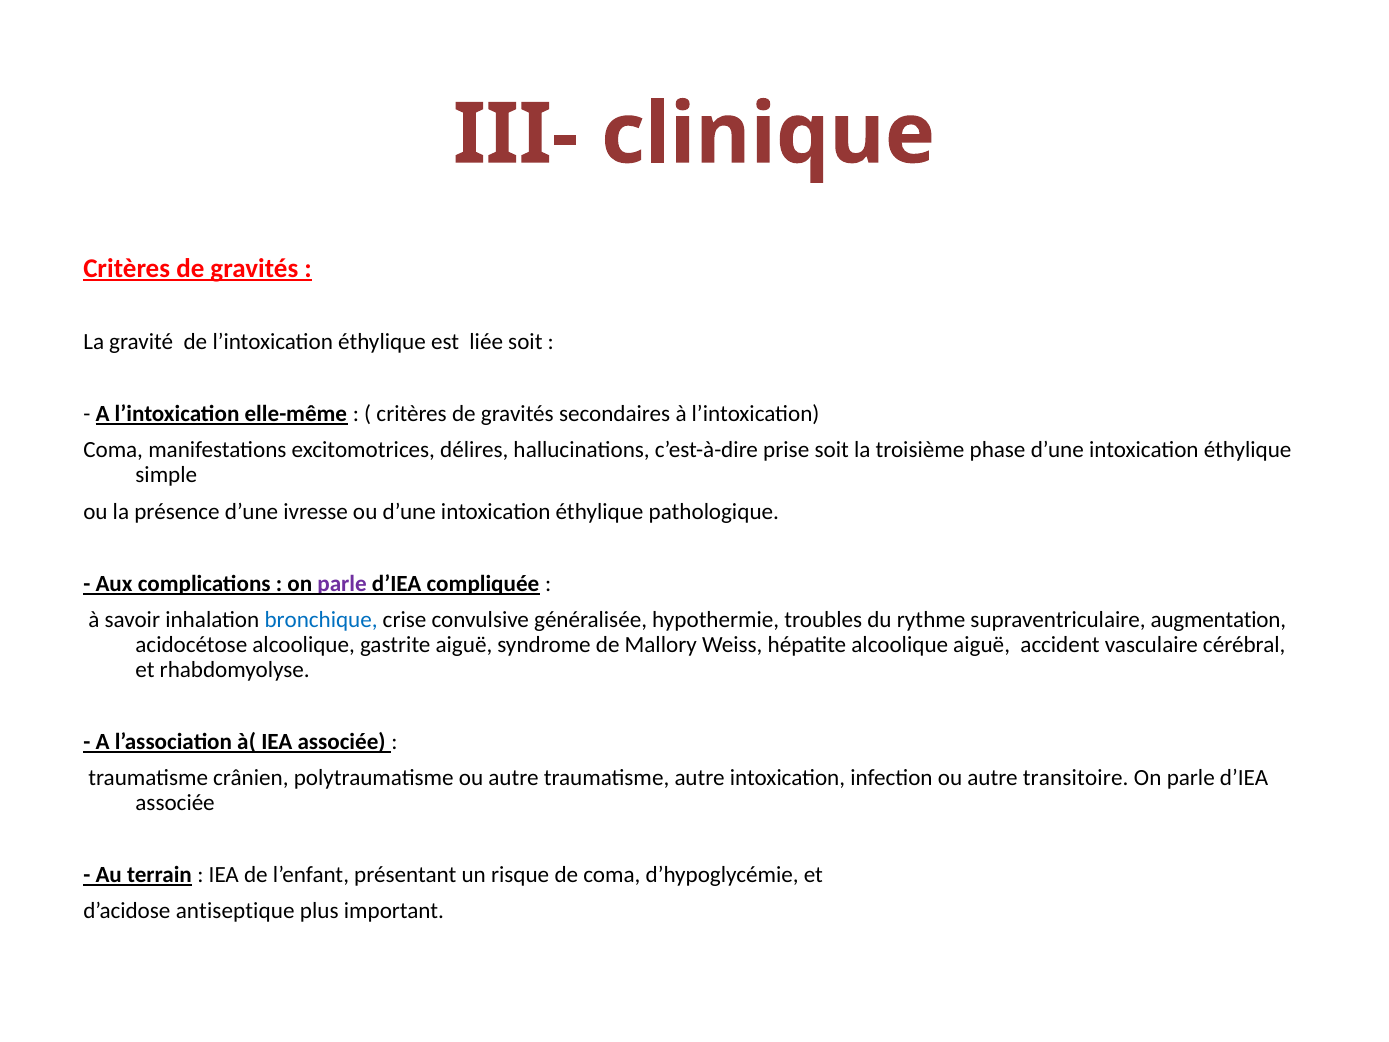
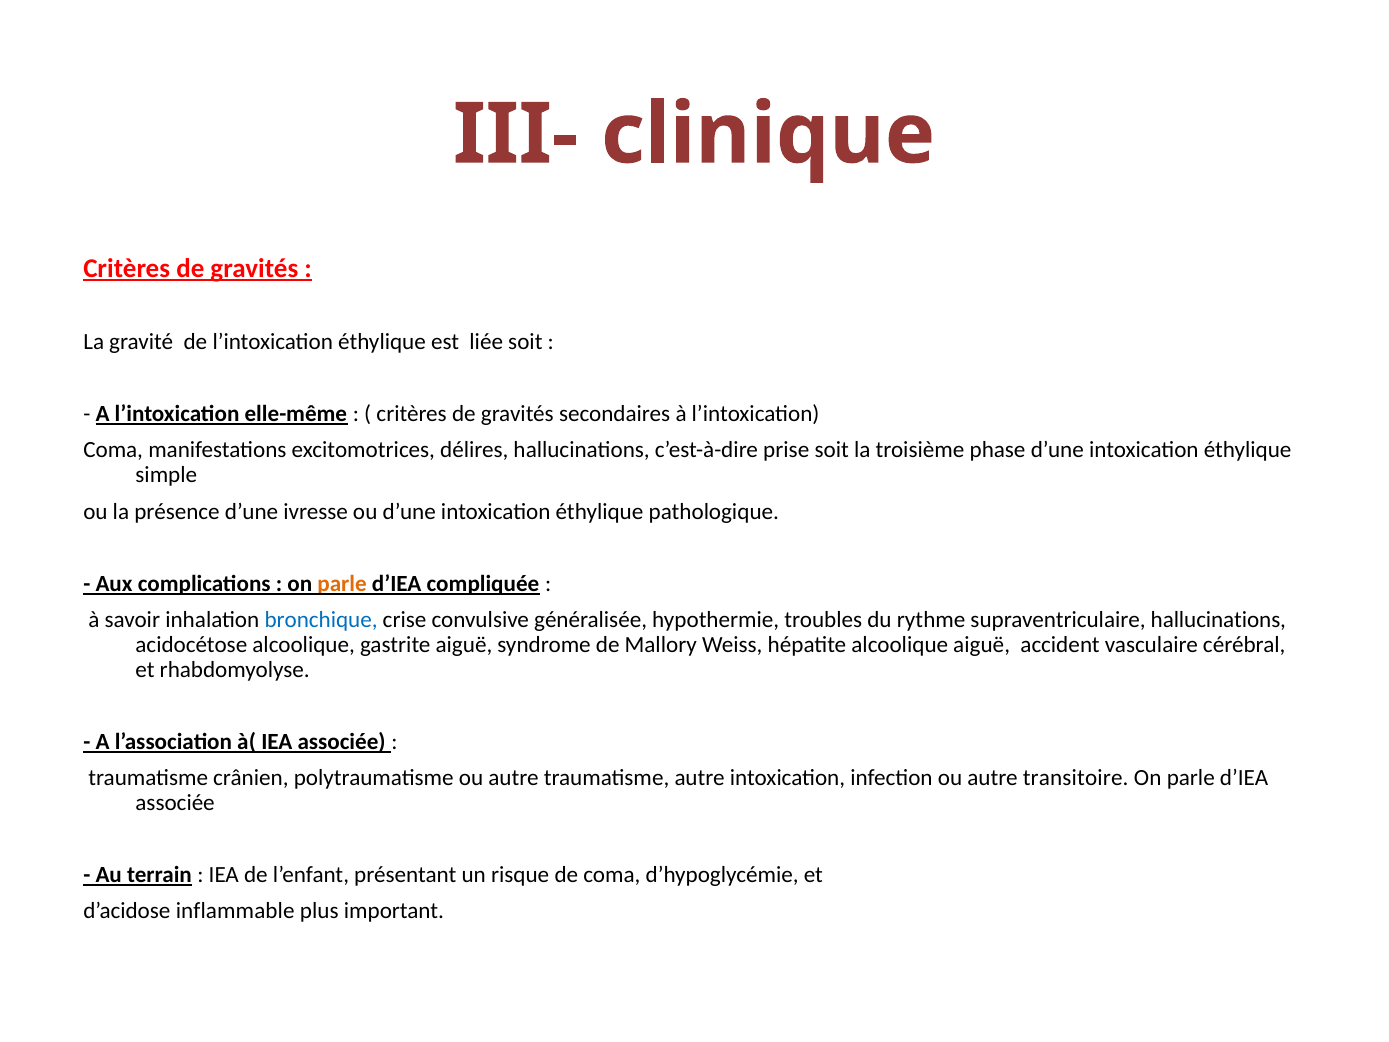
parle at (342, 583) colour: purple -> orange
supraventriculaire augmentation: augmentation -> hallucinations
antiseptique: antiseptique -> inflammable
